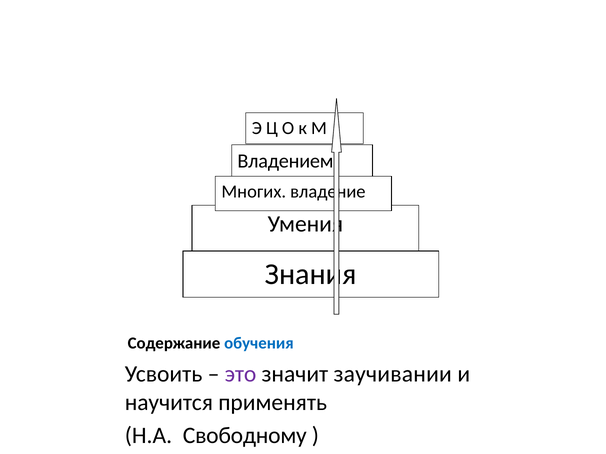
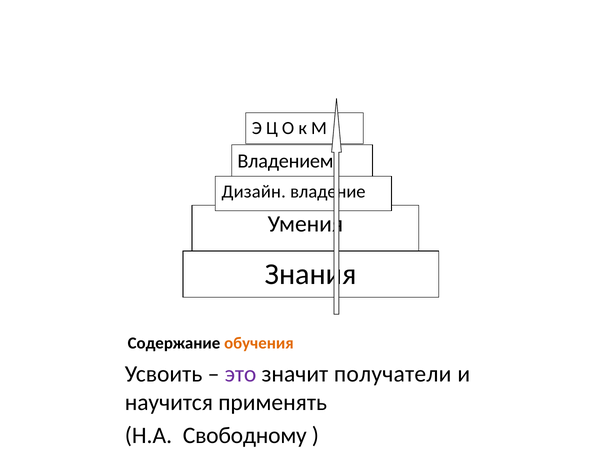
Многих: Многих -> Дизайн
обучения colour: blue -> orange
заучивании: заучивании -> получатели
